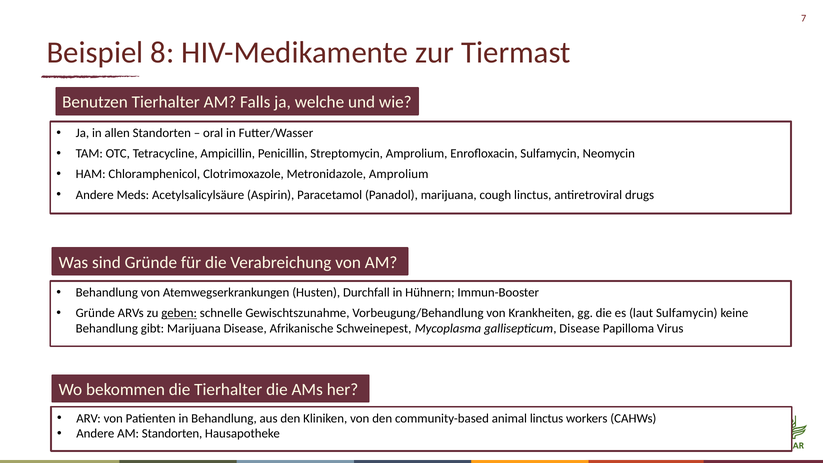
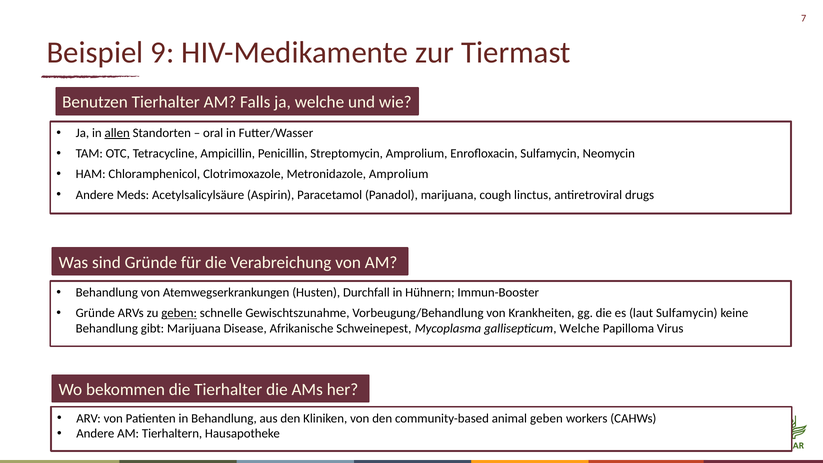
8: 8 -> 9
allen underline: none -> present
gallisepticum Disease: Disease -> Welche
animal linctus: linctus -> geben
AM Standorten: Standorten -> Tierhaltern
